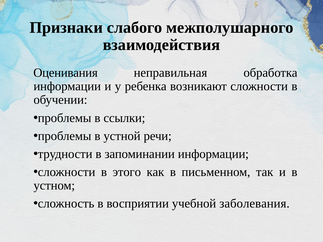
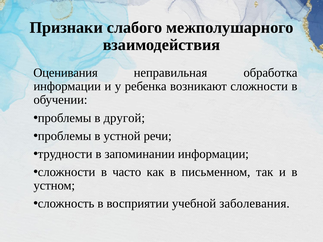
ссылки: ссылки -> другой
этого: этого -> часто
